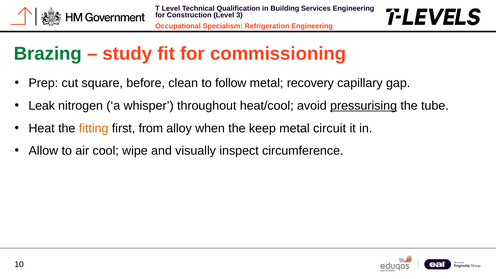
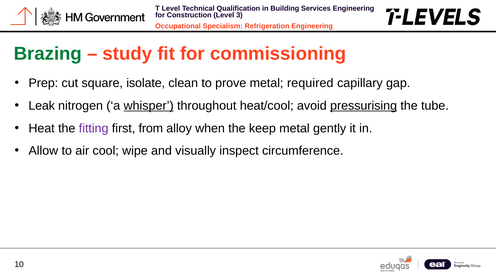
before: before -> isolate
follow: follow -> prove
recovery: recovery -> required
whisper underline: none -> present
fitting colour: orange -> purple
circuit: circuit -> gently
